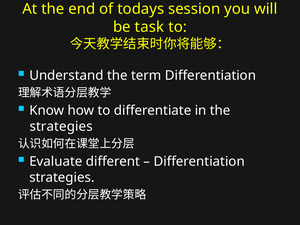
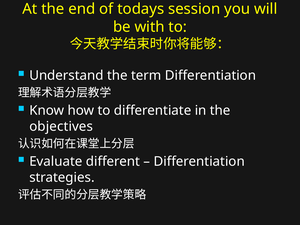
task: task -> with
strategies at (61, 126): strategies -> objectives
